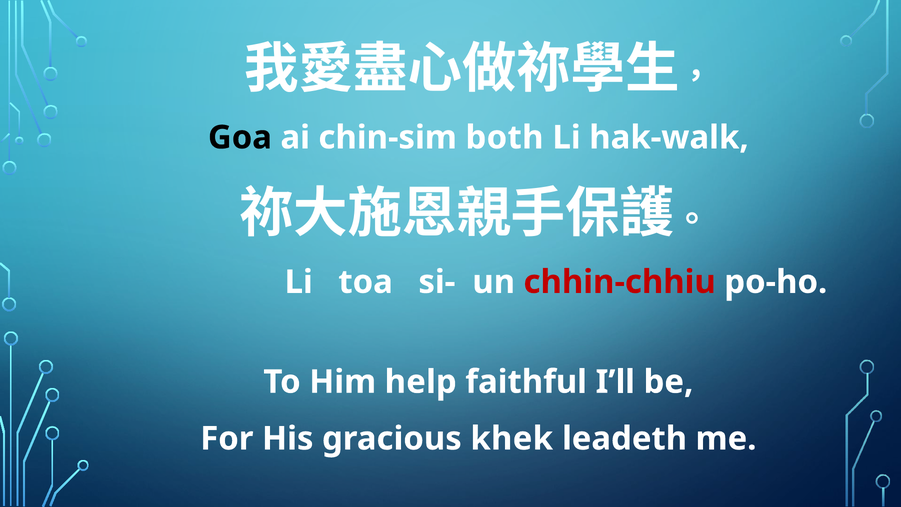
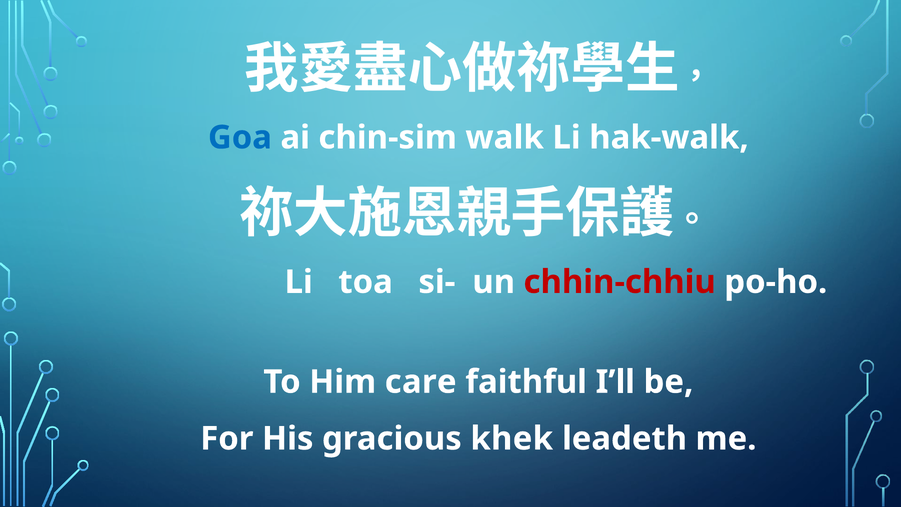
Goa colour: black -> blue
both: both -> walk
help: help -> care
